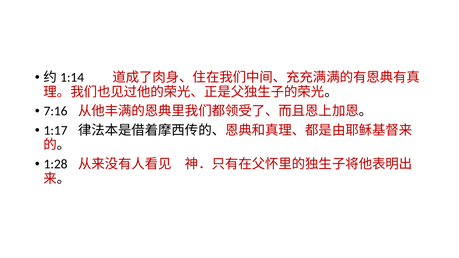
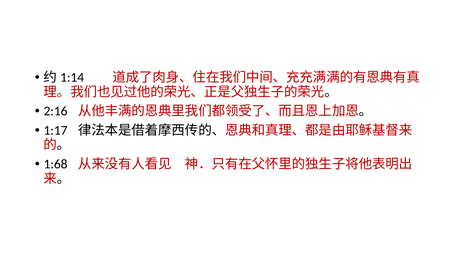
7:16: 7:16 -> 2:16
1:28: 1:28 -> 1:68
